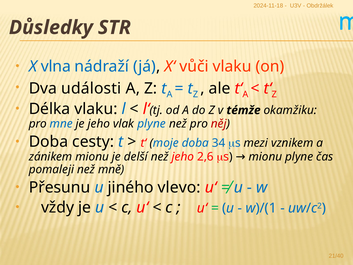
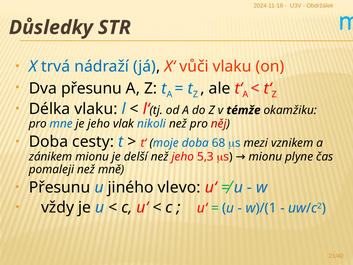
vlna: vlna -> trvá
Dva události: události -> přesunu
vlak plyne: plyne -> nikoli
34: 34 -> 68
2,6: 2,6 -> 5,3
